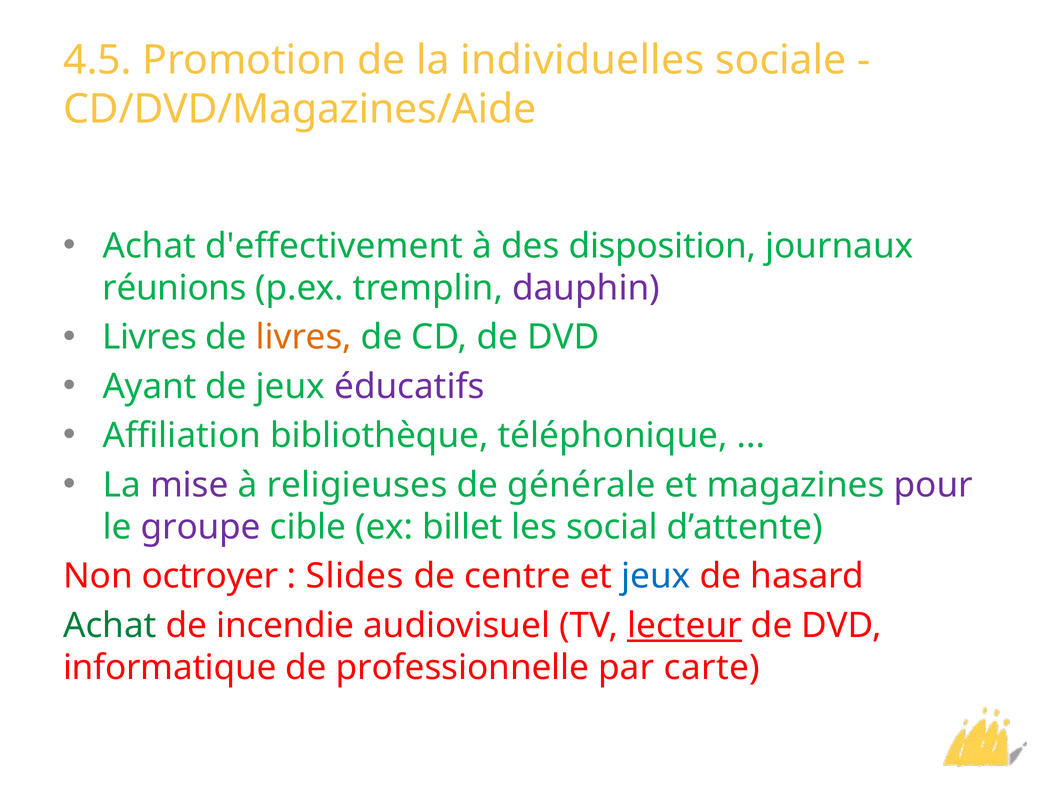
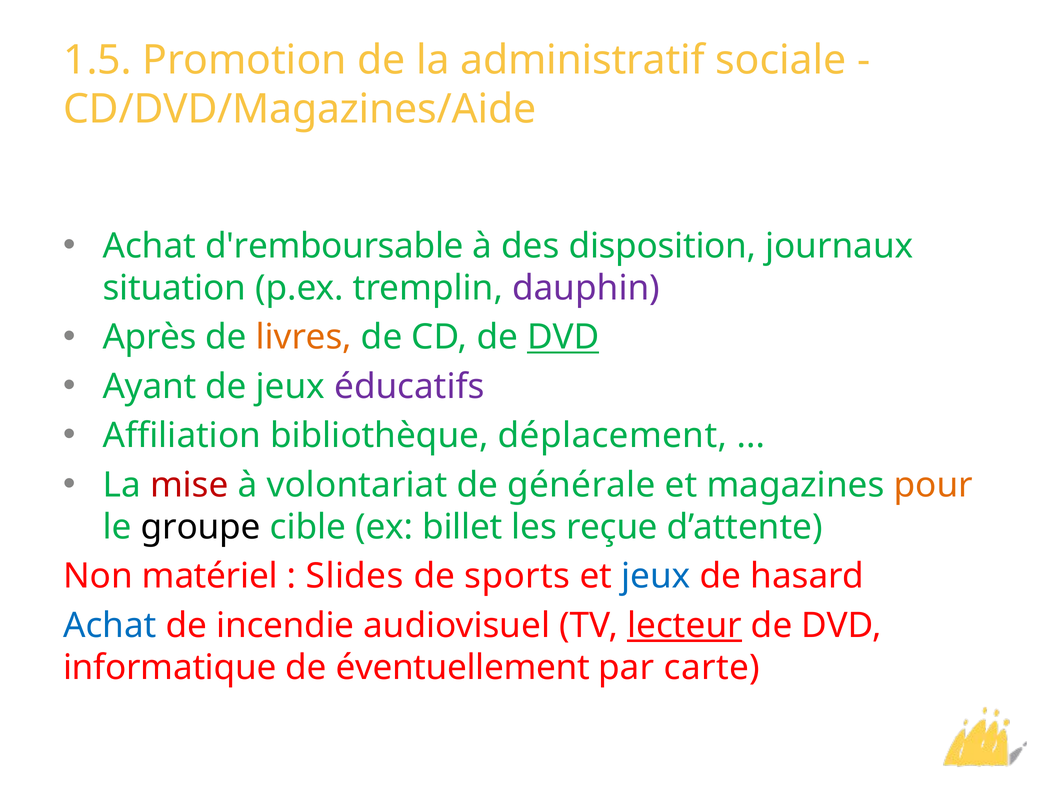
4.5: 4.5 -> 1.5
individuelles: individuelles -> administratif
d'effectivement: d'effectivement -> d'remboursable
réunions: réunions -> situation
Livres at (150, 337): Livres -> Après
DVD at (563, 337) underline: none -> present
téléphonique: téléphonique -> déplacement
mise colour: purple -> red
religieuses: religieuses -> volontariat
pour colour: purple -> orange
groupe colour: purple -> black
social: social -> reçue
octroyer: octroyer -> matériel
centre: centre -> sports
Achat at (110, 626) colour: green -> blue
professionnelle: professionnelle -> éventuellement
